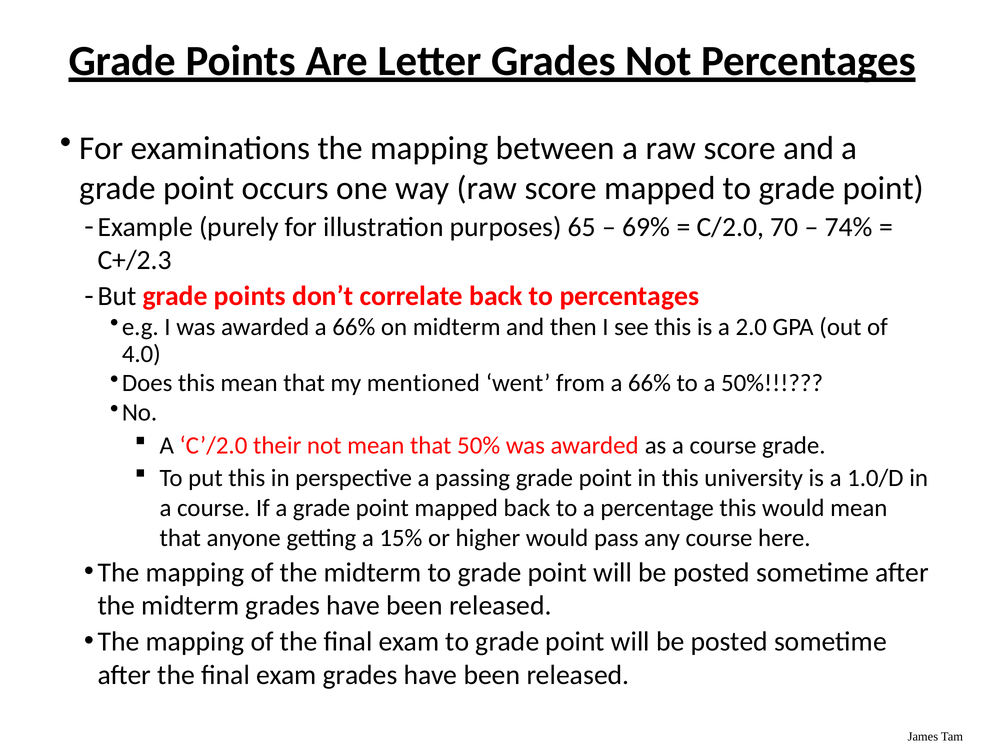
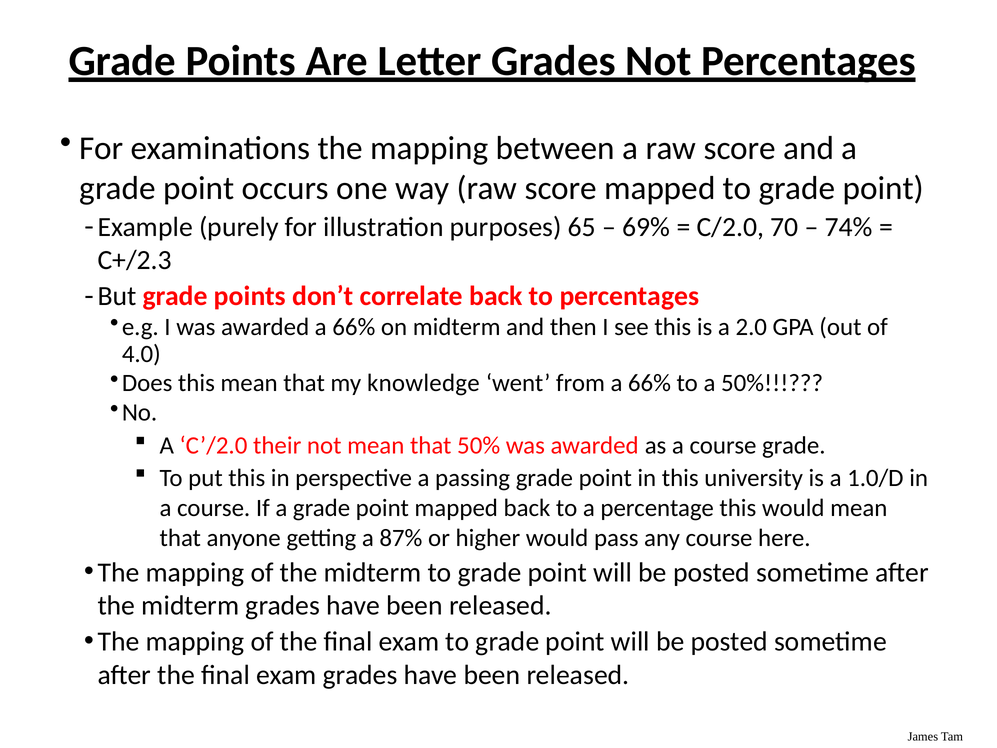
mentioned: mentioned -> knowledge
15%: 15% -> 87%
